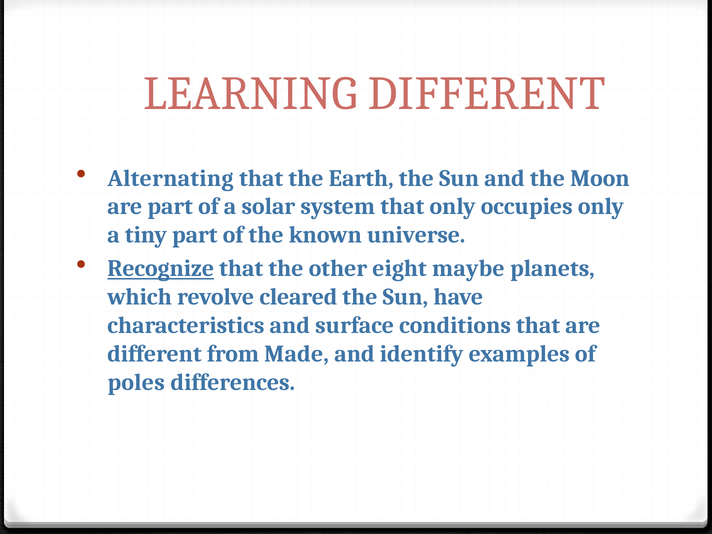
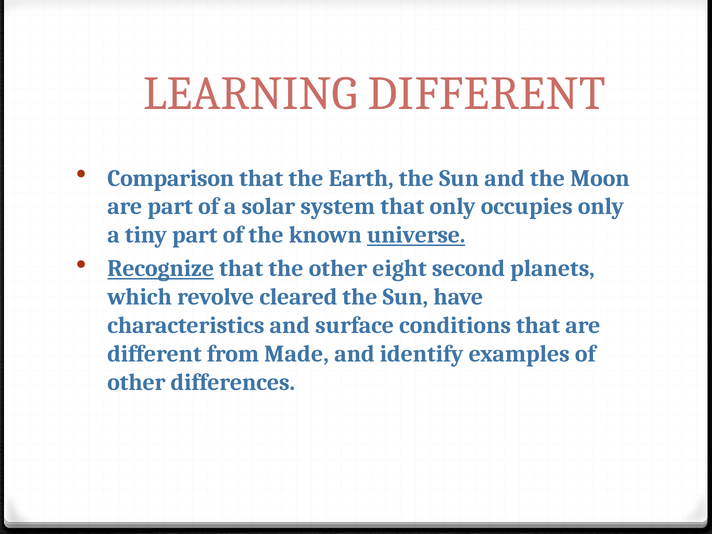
Alternating: Alternating -> Comparison
universe underline: none -> present
maybe: maybe -> second
poles at (136, 382): poles -> other
